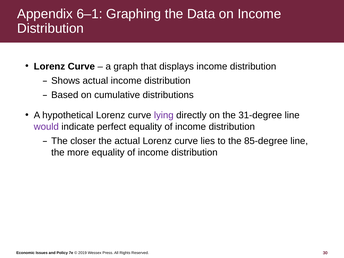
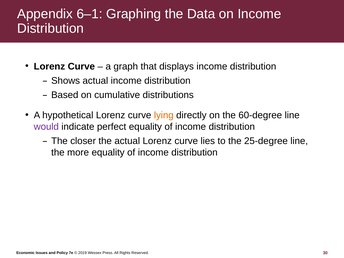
lying colour: purple -> orange
31-degree: 31-degree -> 60-degree
85-degree: 85-degree -> 25-degree
